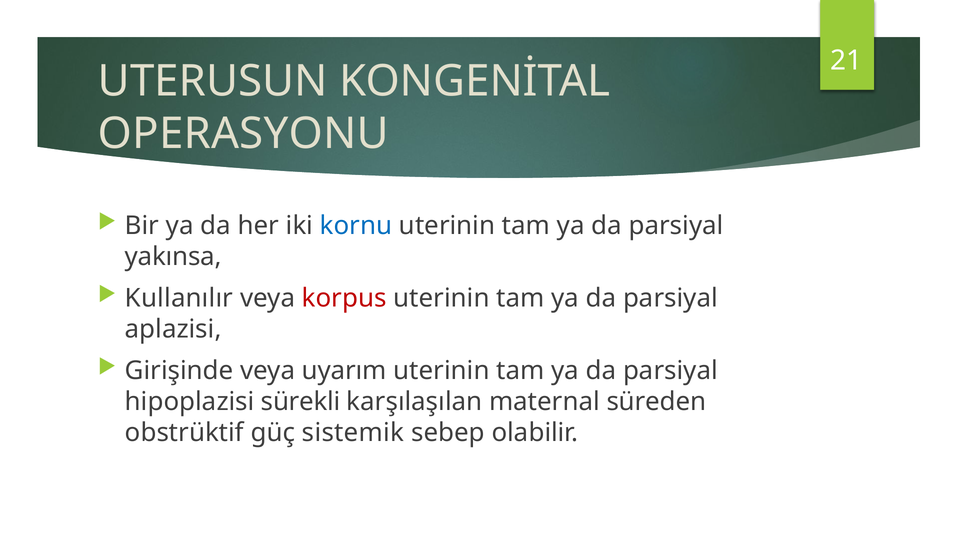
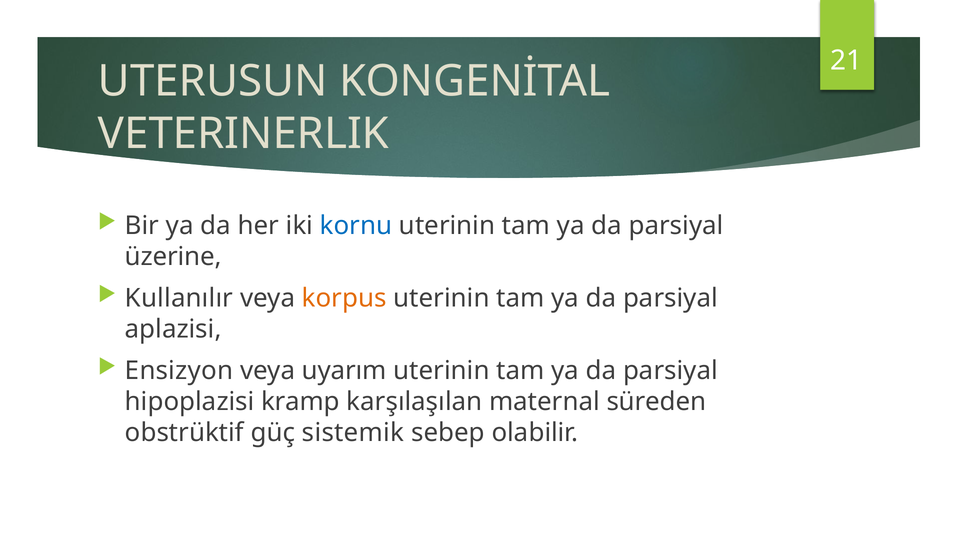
OPERASYONU: OPERASYONU -> VETERINERLIK
yakınsa: yakınsa -> üzerine
korpus colour: red -> orange
Girişinde: Girişinde -> Ensizyon
sürekli: sürekli -> kramp
